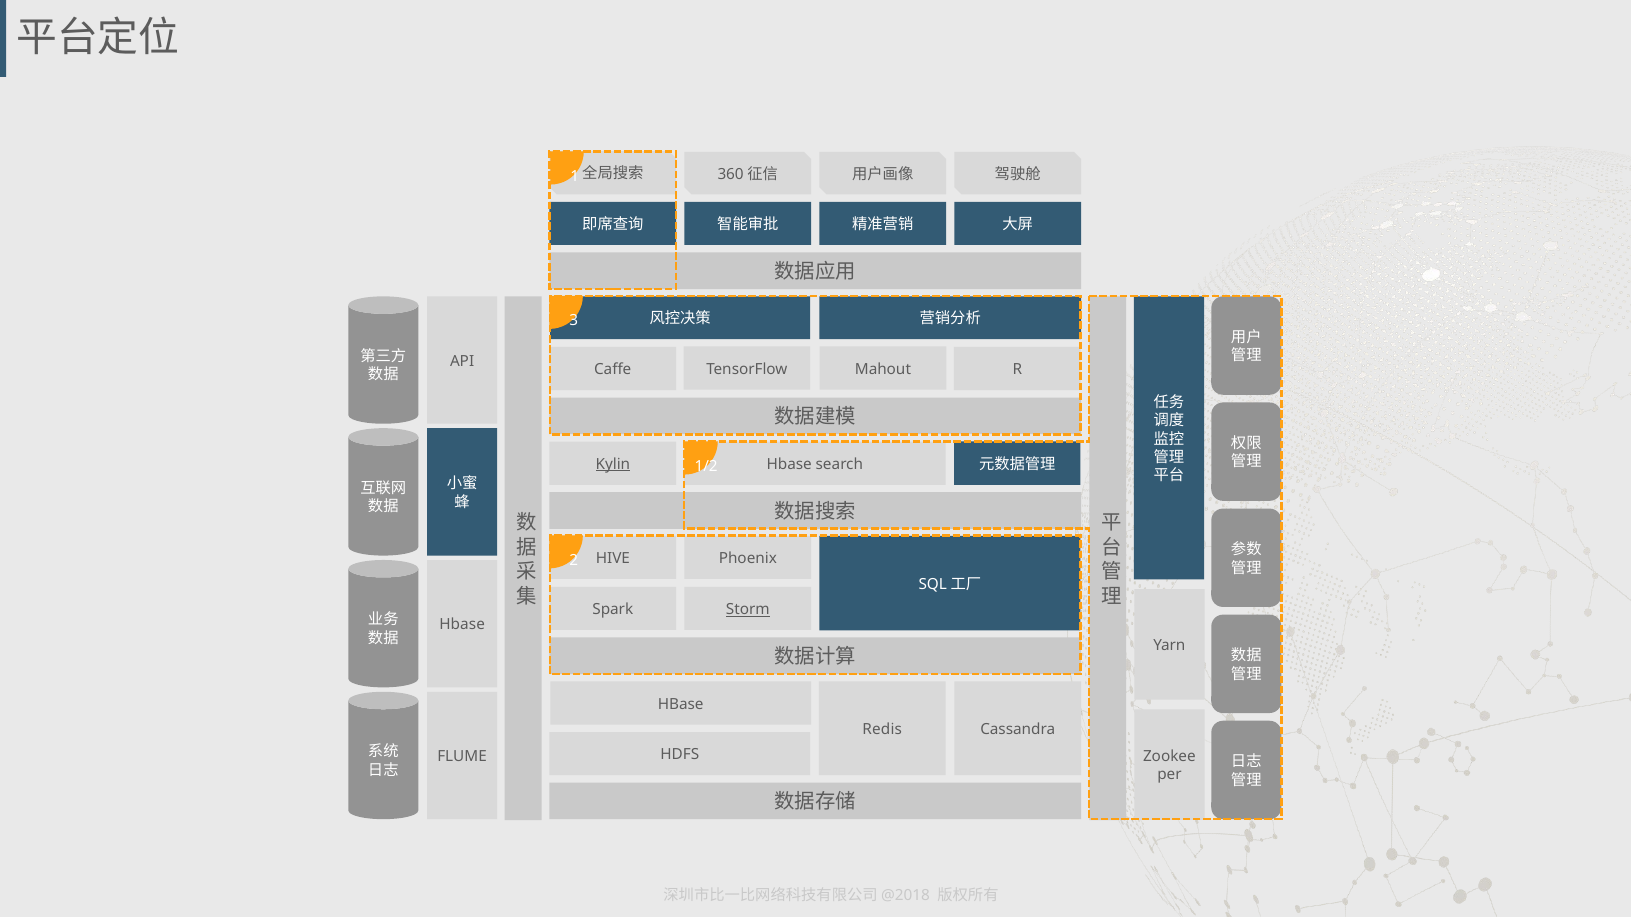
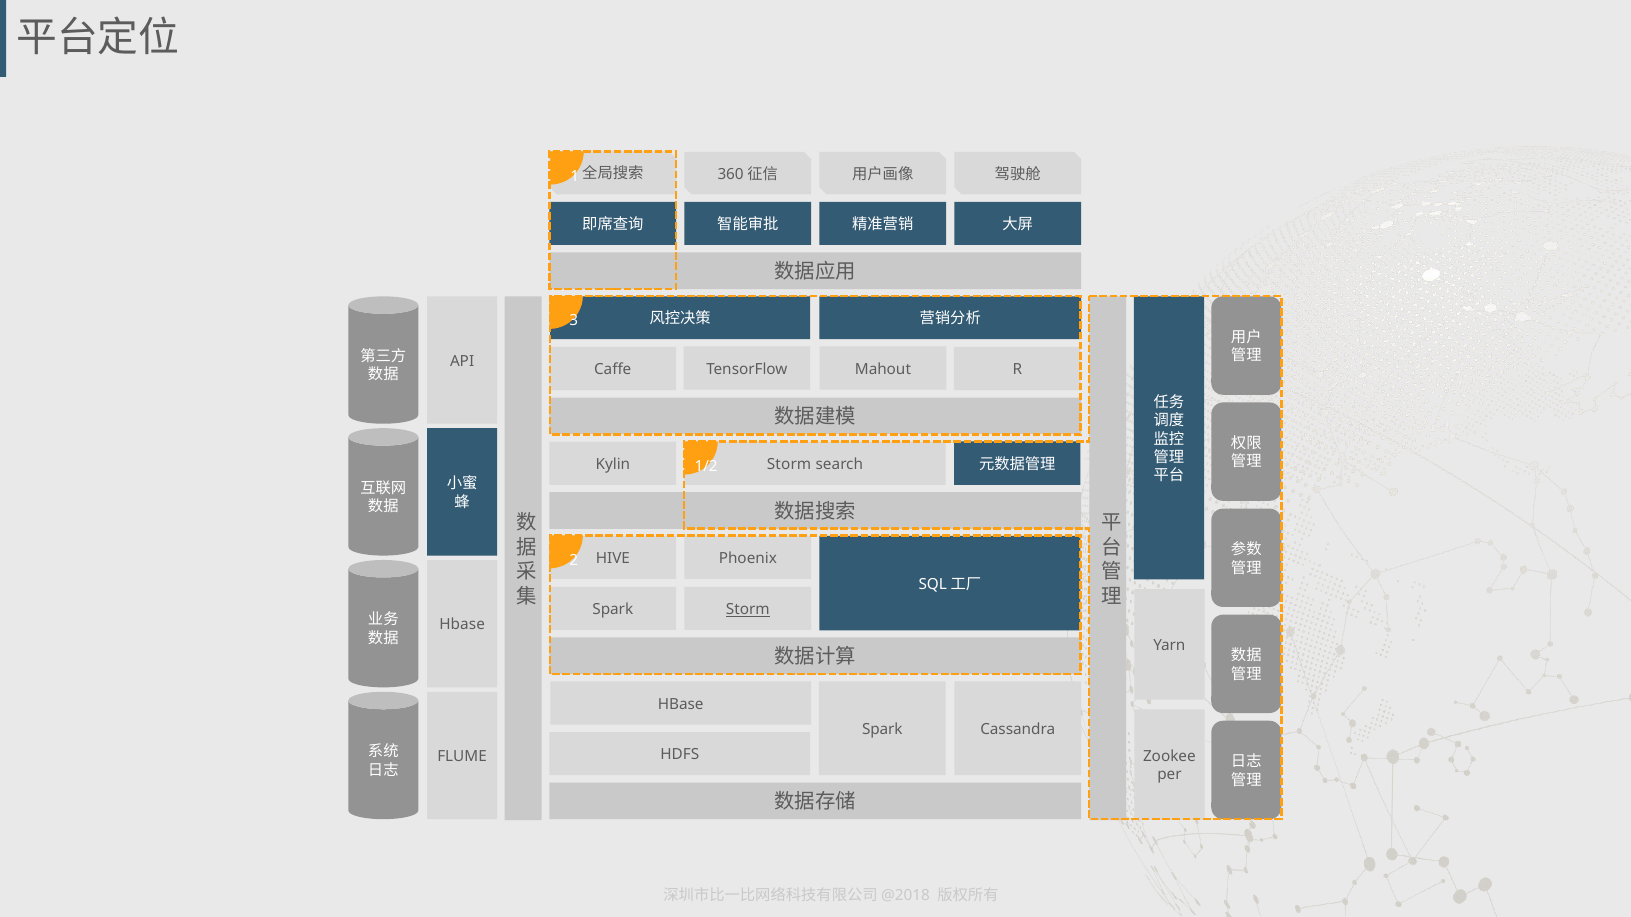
Kylin underline: present -> none
Hbase at (789, 464): Hbase -> Storm
Redis at (882, 730): Redis -> Spark
